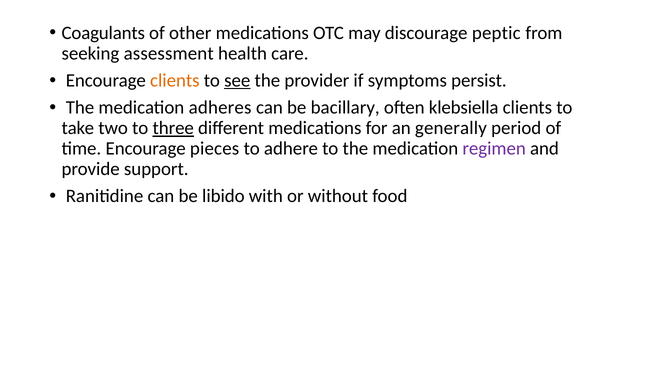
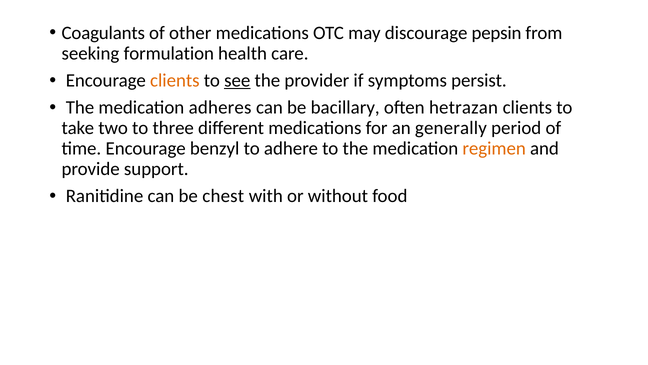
peptic: peptic -> pepsin
assessment: assessment -> formulation
klebsiella: klebsiella -> hetrazan
three underline: present -> none
pieces: pieces -> benzyl
regimen colour: purple -> orange
libido: libido -> chest
